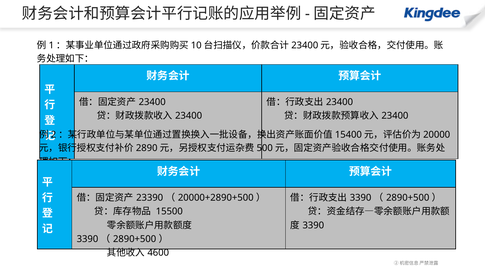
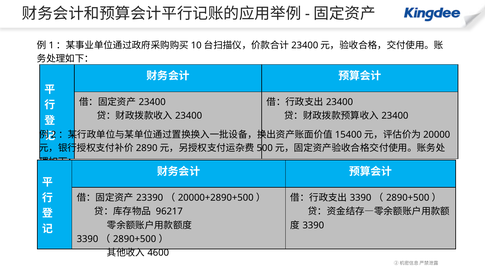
15500: 15500 -> 96217
